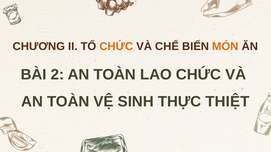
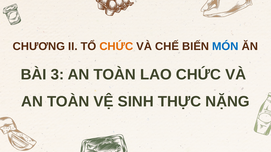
MÓN colour: orange -> blue
2: 2 -> 3
THIỆT: THIỆT -> NẶNG
